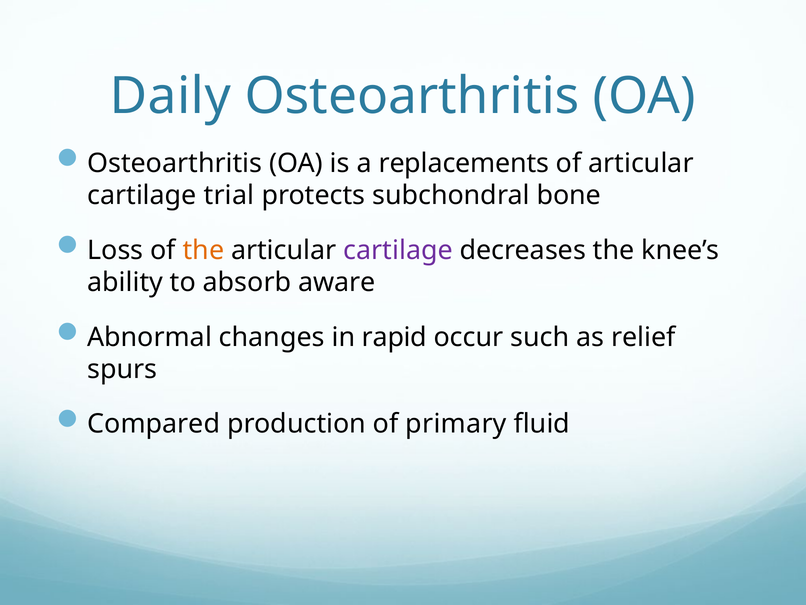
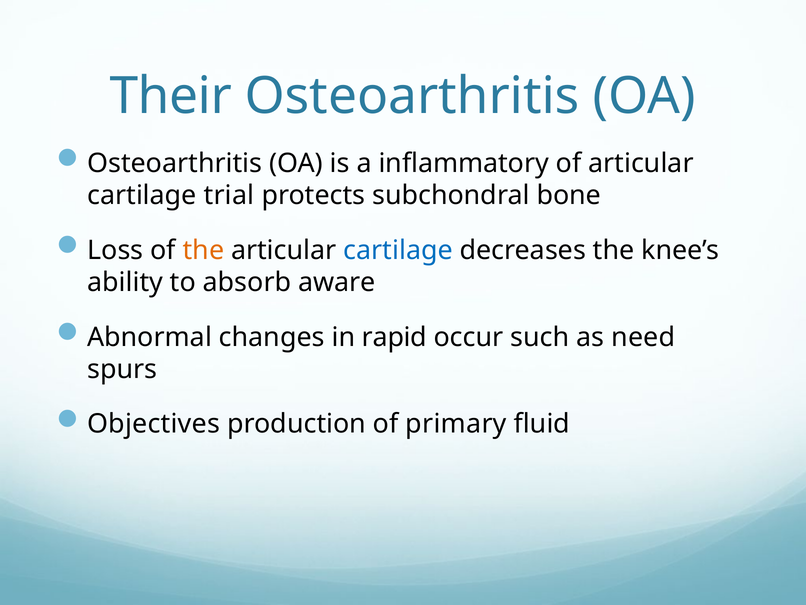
Daily: Daily -> Their
replacements: replacements -> inflammatory
cartilage at (398, 250) colour: purple -> blue
relief: relief -> need
Compared: Compared -> Objectives
